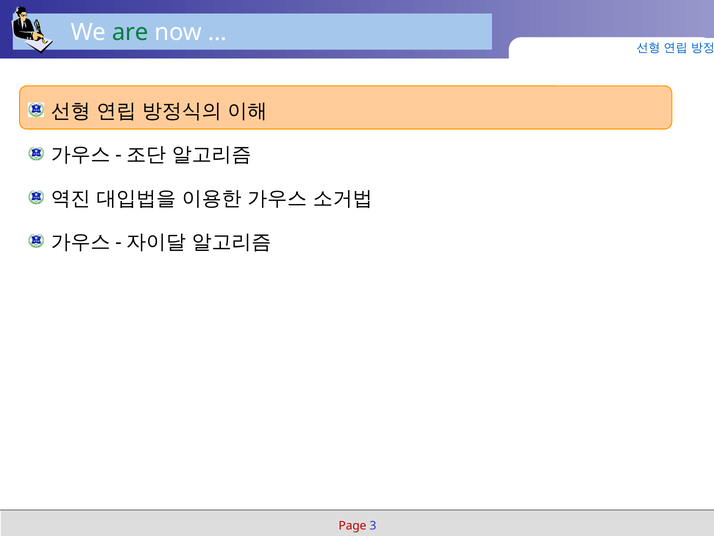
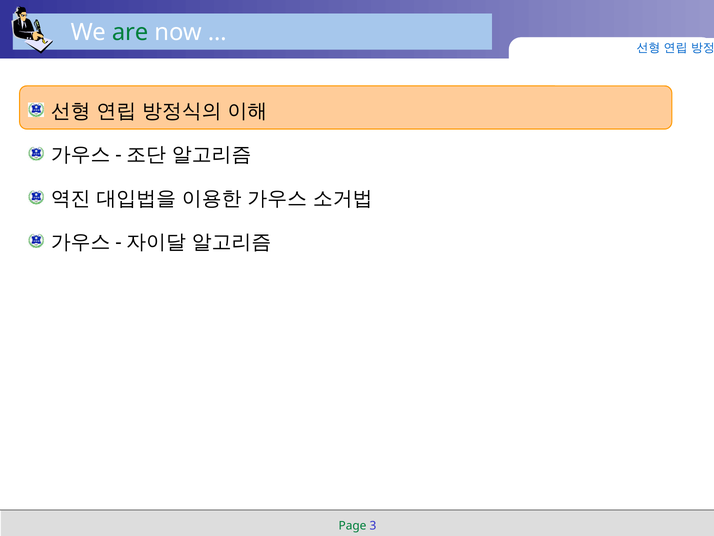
Page colour: red -> green
